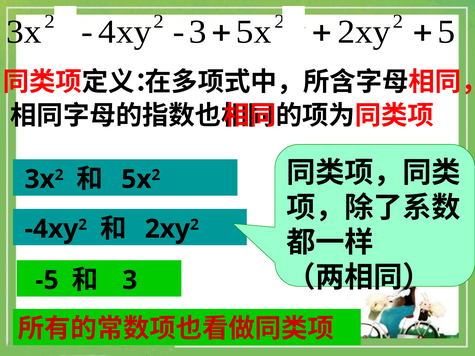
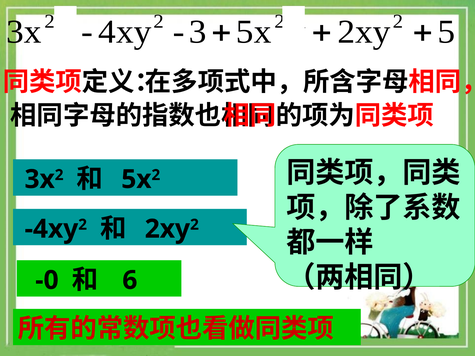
-5: -5 -> -0
3 at (130, 280): 3 -> 6
